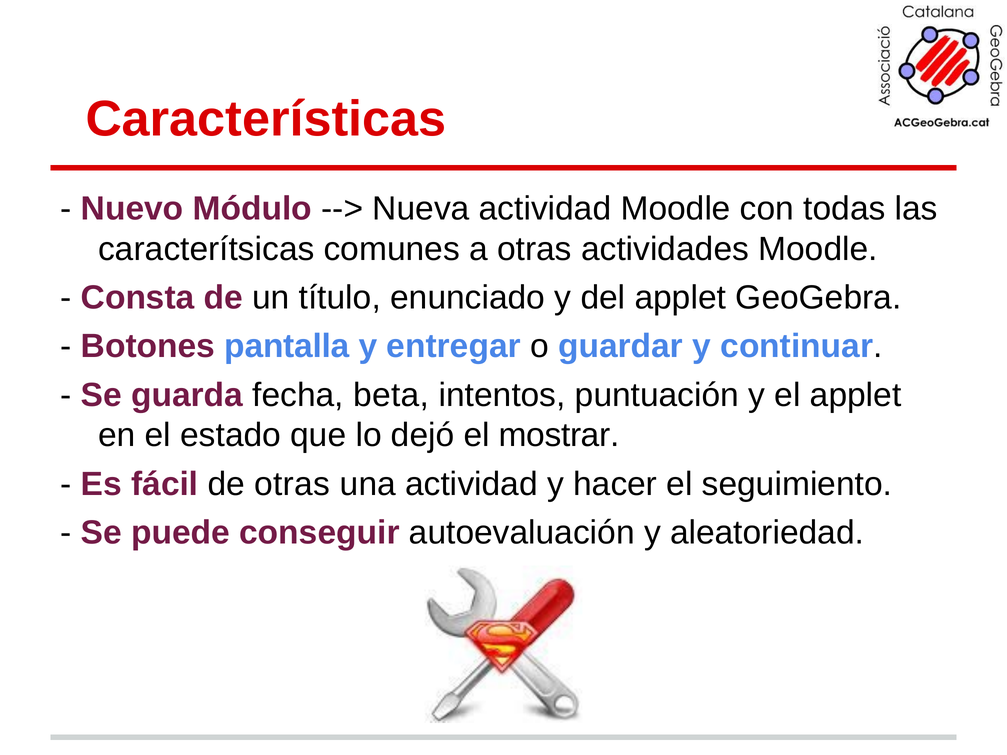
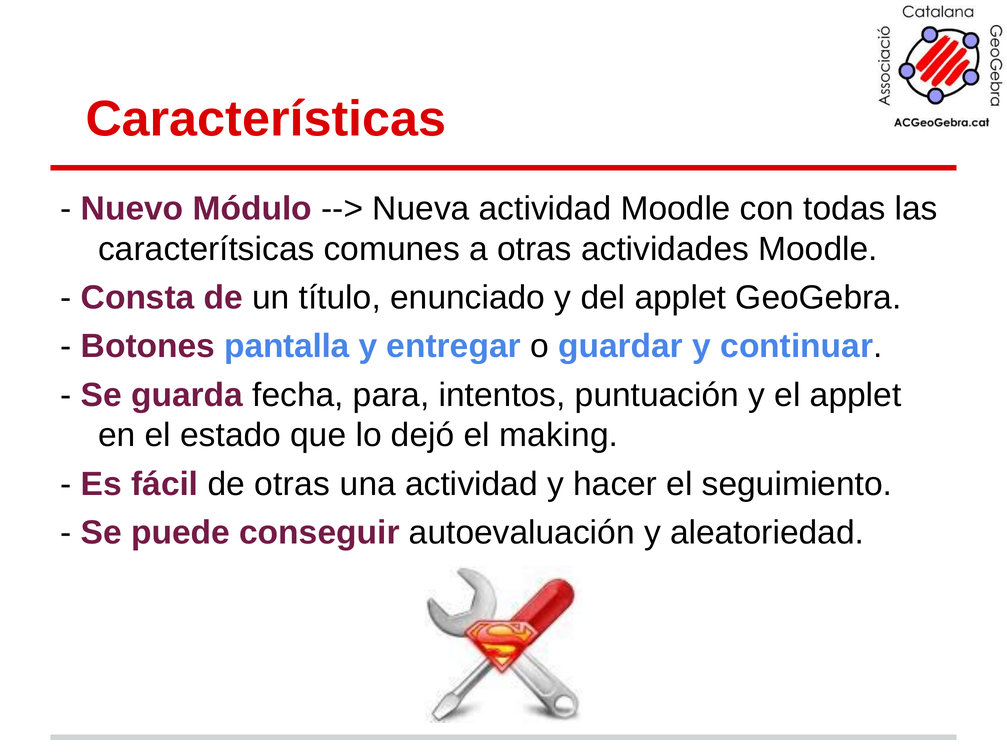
beta: beta -> para
mostrar: mostrar -> making
